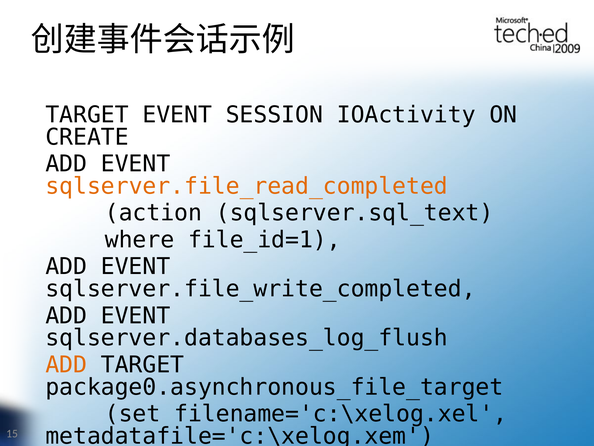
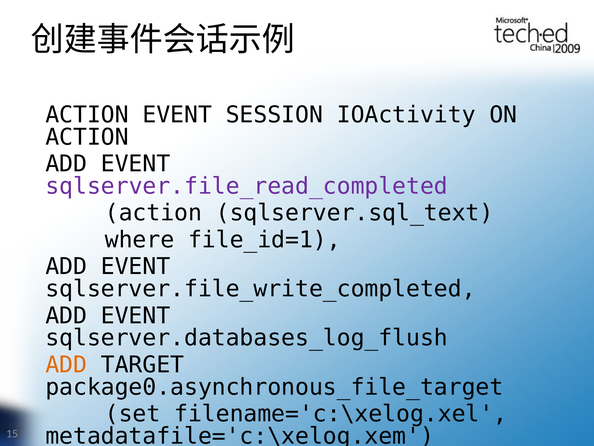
TARGET at (87, 115): TARGET -> ACTION
CREATE at (87, 137): CREATE -> ACTION
sqlserver.file_read_completed colour: orange -> purple
